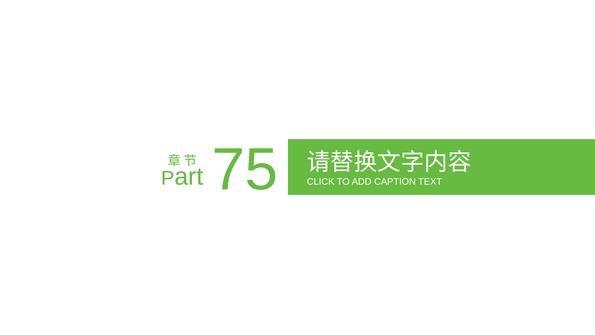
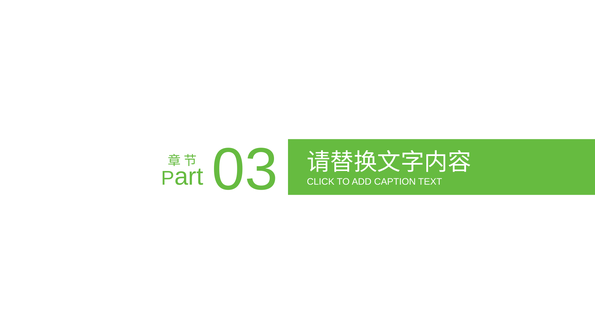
75: 75 -> 03
